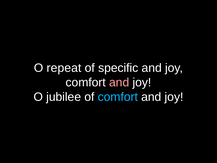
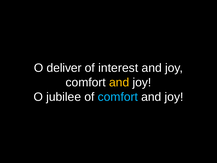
repeat: repeat -> deliver
specific: specific -> interest
and at (119, 82) colour: pink -> yellow
